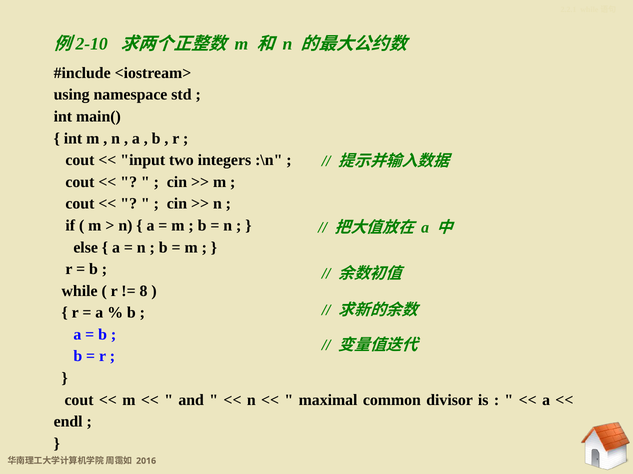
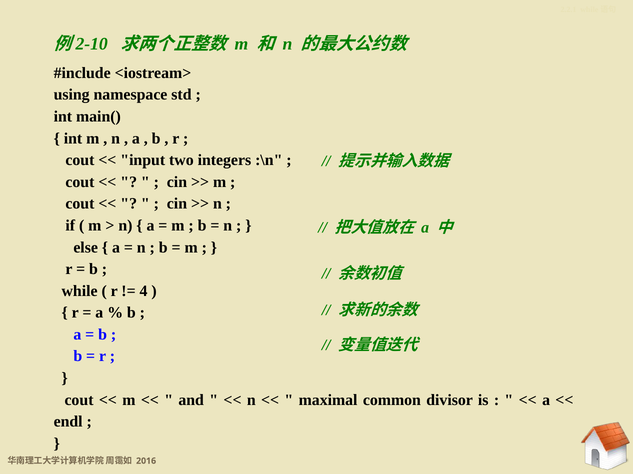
8: 8 -> 4
